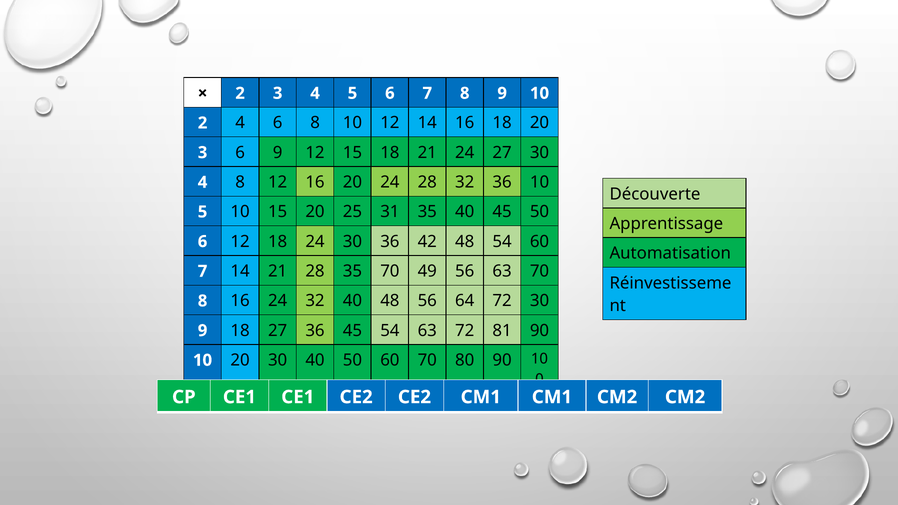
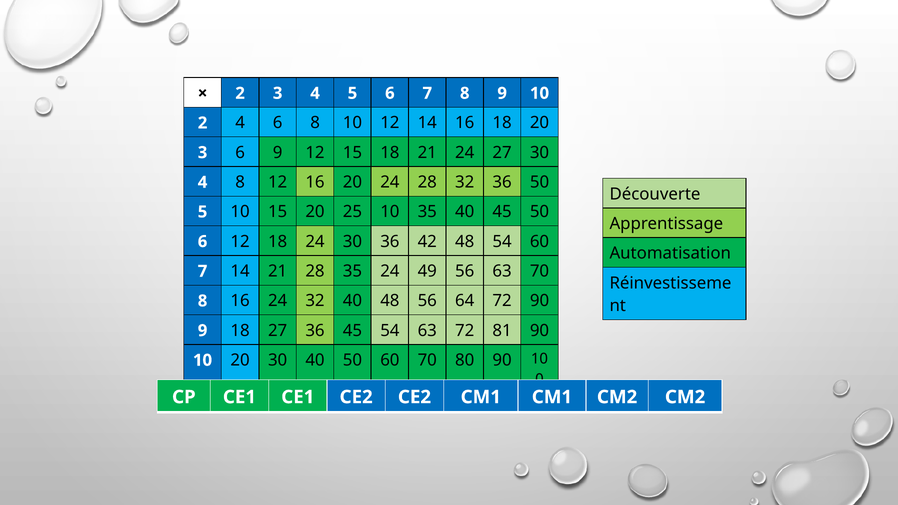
36 10: 10 -> 50
25 31: 31 -> 10
35 70: 70 -> 24
72 30: 30 -> 90
